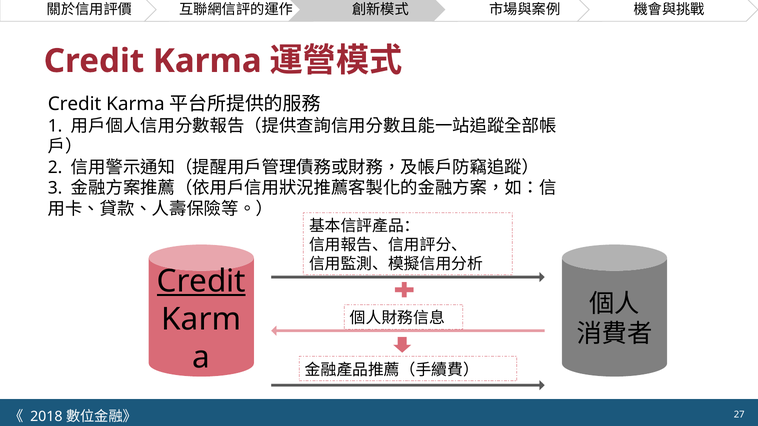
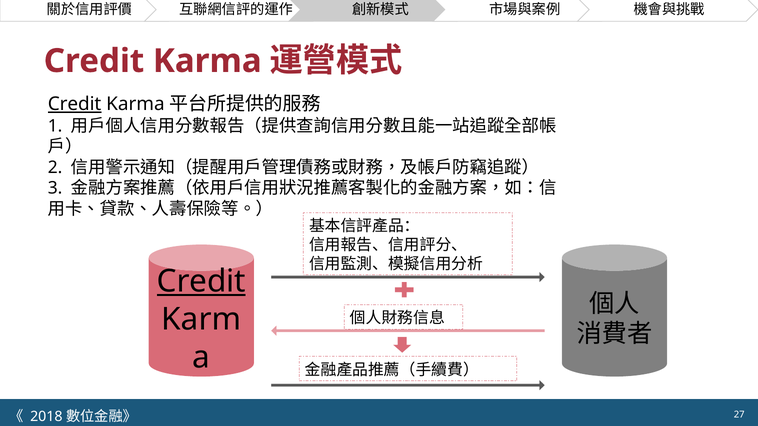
Credit at (75, 104) underline: none -> present
